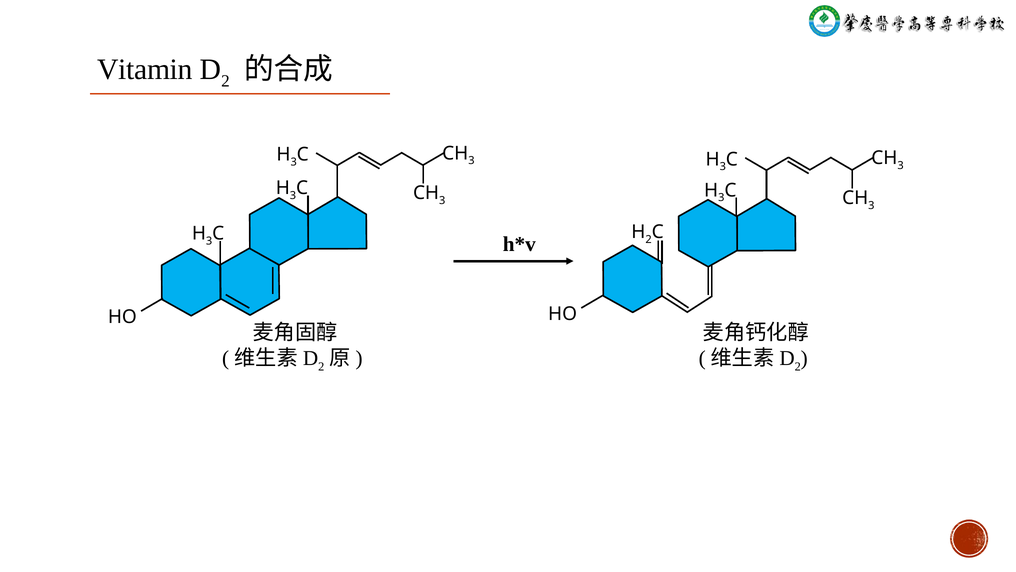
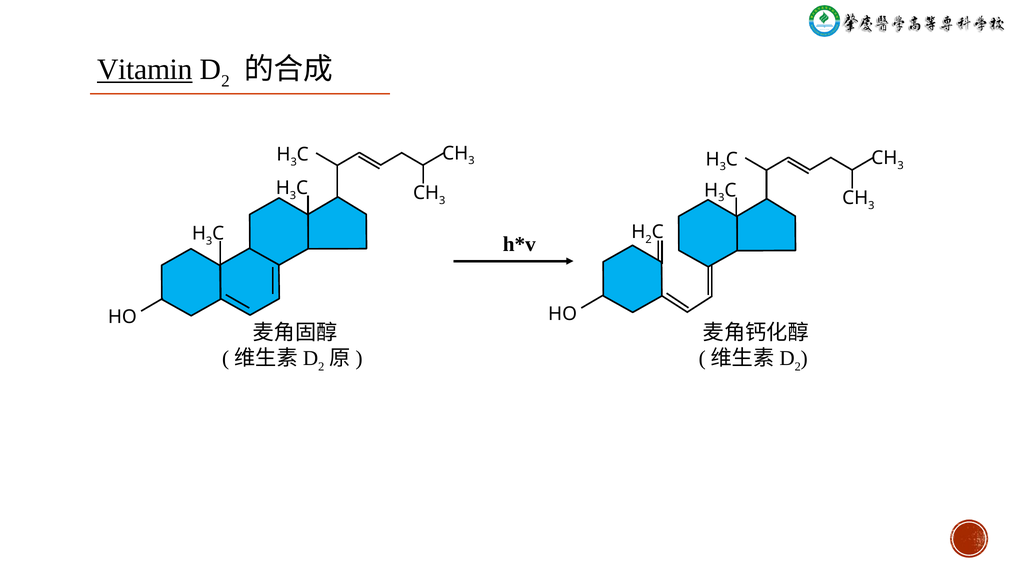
Vitamin underline: none -> present
